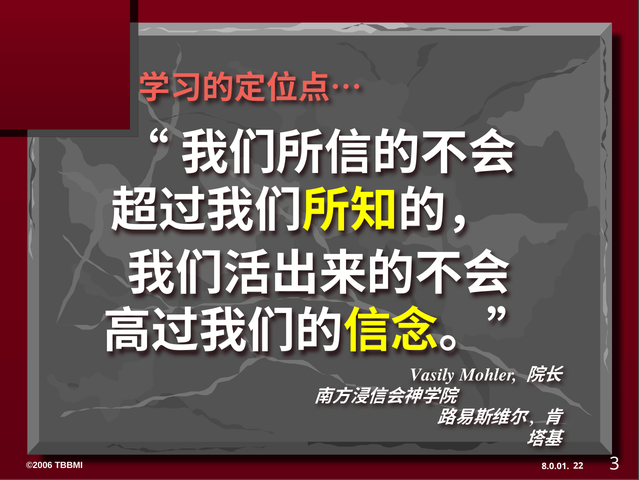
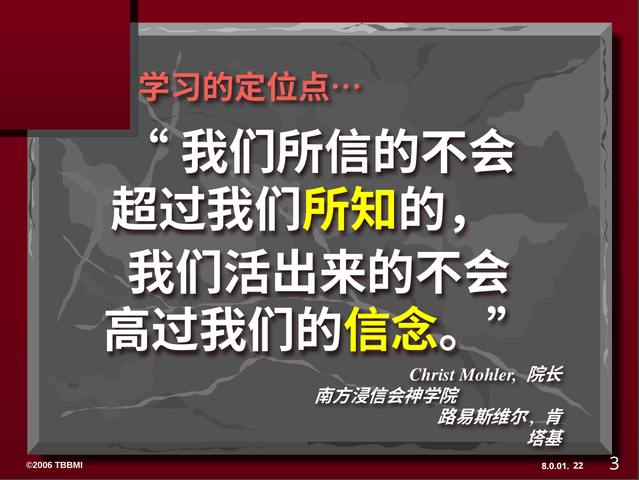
Vasily: Vasily -> Christ
